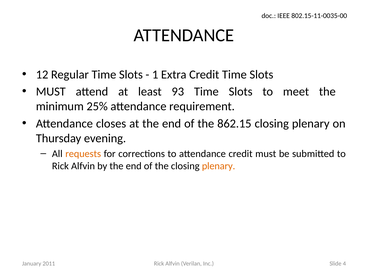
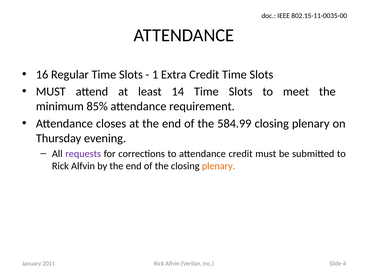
12: 12 -> 16
93: 93 -> 14
25%: 25% -> 85%
862.15: 862.15 -> 584.99
requests colour: orange -> purple
